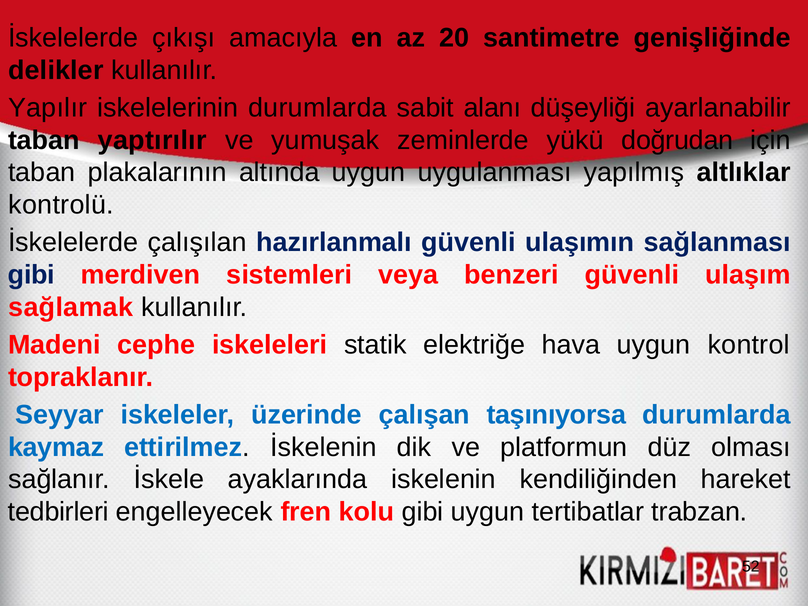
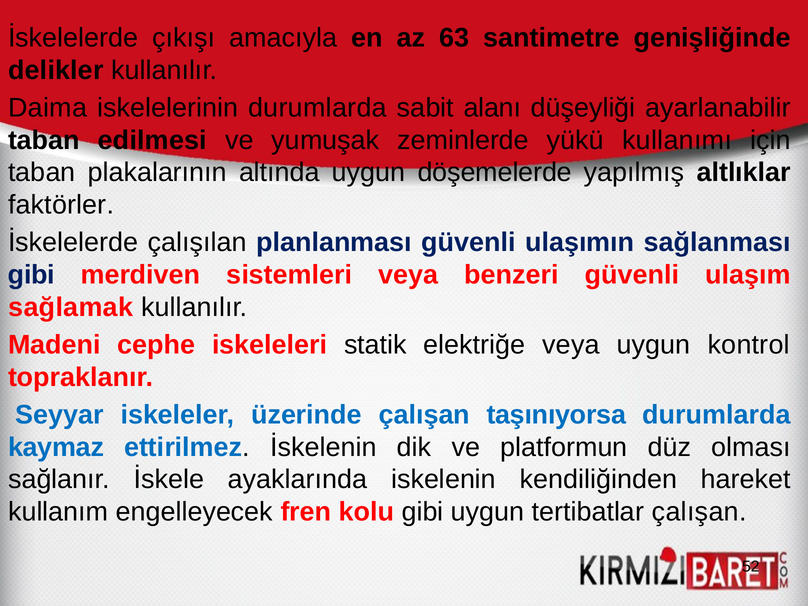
20: 20 -> 63
Yapılır: Yapılır -> Daima
yaptırılır: yaptırılır -> edilmesi
doğrudan: doğrudan -> kullanımı
uygulanması: uygulanması -> döşemelerde
kontrolü: kontrolü -> faktörler
hazırlanmalı: hazırlanmalı -> planlanması
elektriğe hava: hava -> veya
tedbirleri: tedbirleri -> kullanım
tertibatlar trabzan: trabzan -> çalışan
